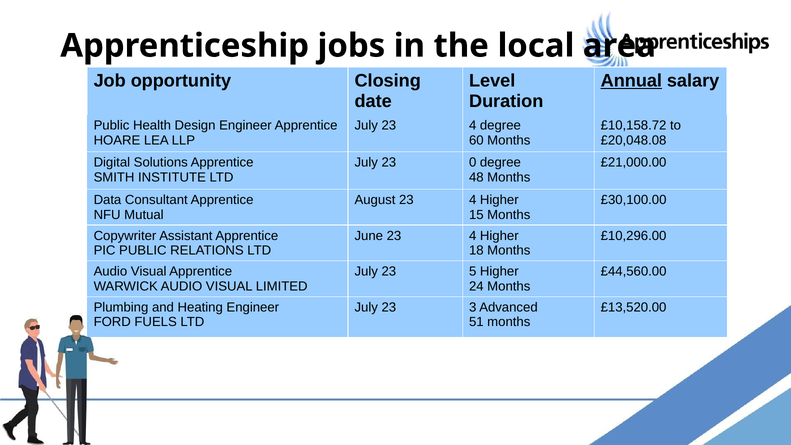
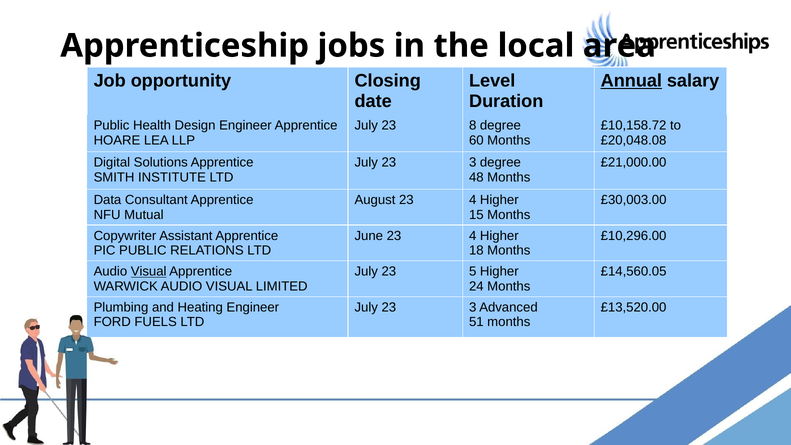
July 23 4: 4 -> 8
0 at (473, 162): 0 -> 3
£30,100.00: £30,100.00 -> £30,003.00
Visual at (149, 272) underline: none -> present
£44,560.00: £44,560.00 -> £14,560.05
